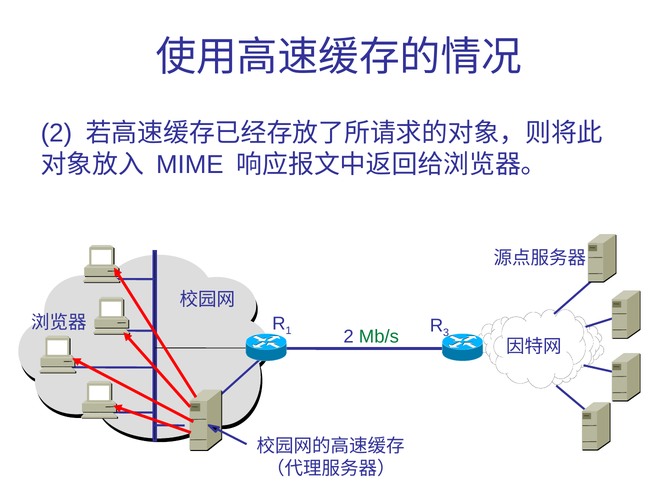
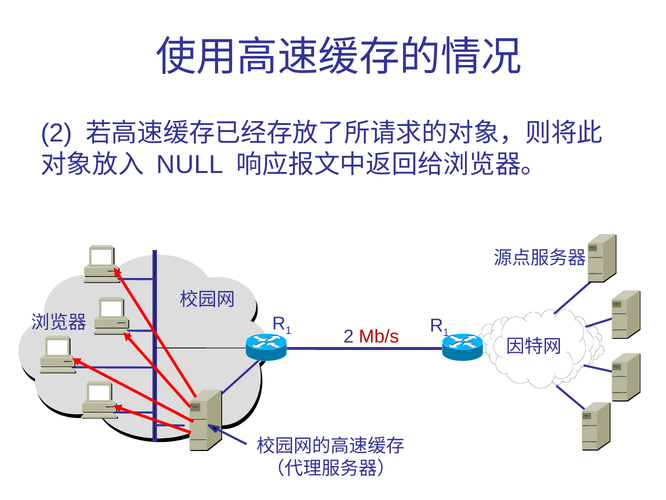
MIME: MIME -> NULL
3 at (446, 332): 3 -> 1
Mb/s colour: green -> red
